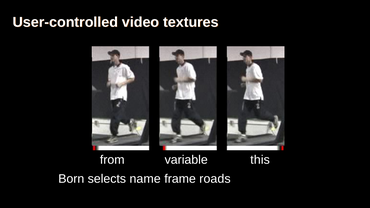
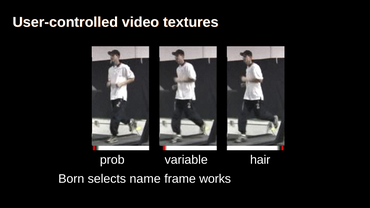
from: from -> prob
this: this -> hair
roads: roads -> works
